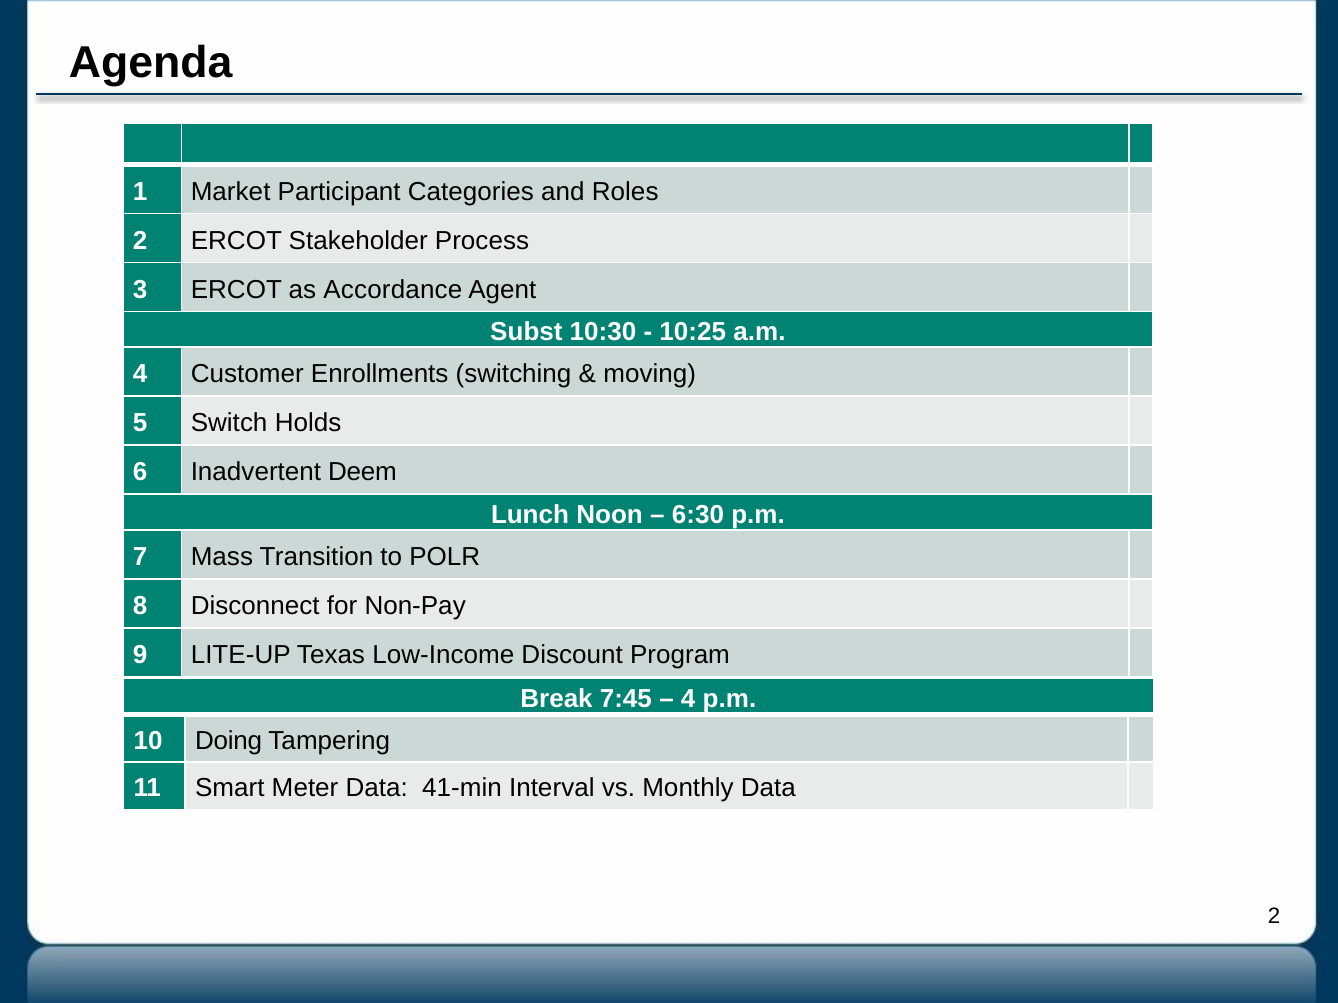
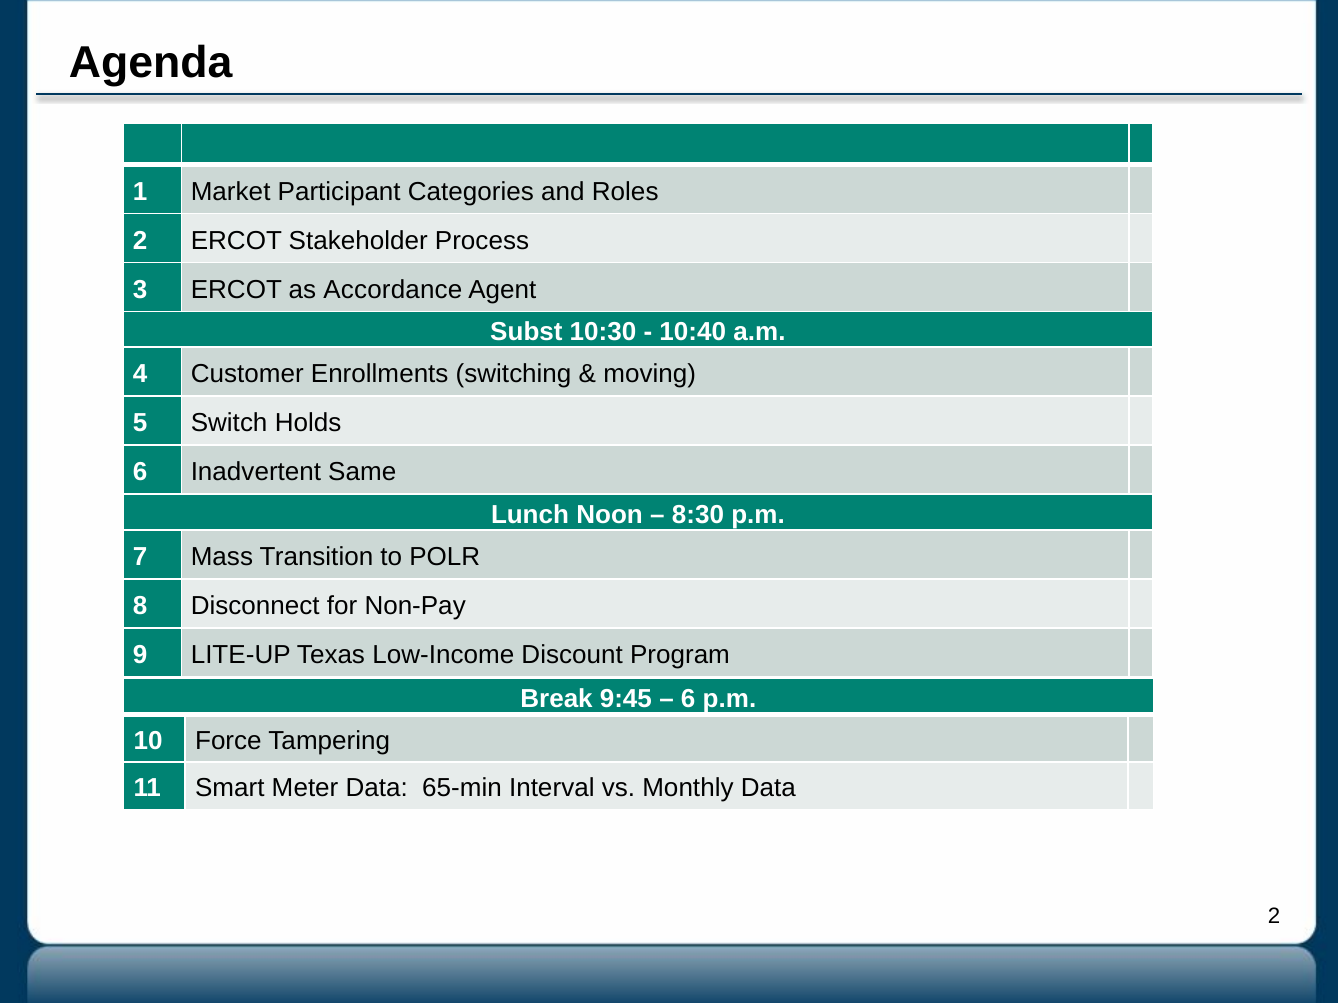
10:25: 10:25 -> 10:40
Deem: Deem -> Same
6:30: 6:30 -> 8:30
7:45: 7:45 -> 9:45
4 at (688, 700): 4 -> 6
Doing: Doing -> Force
41-min: 41-min -> 65-min
